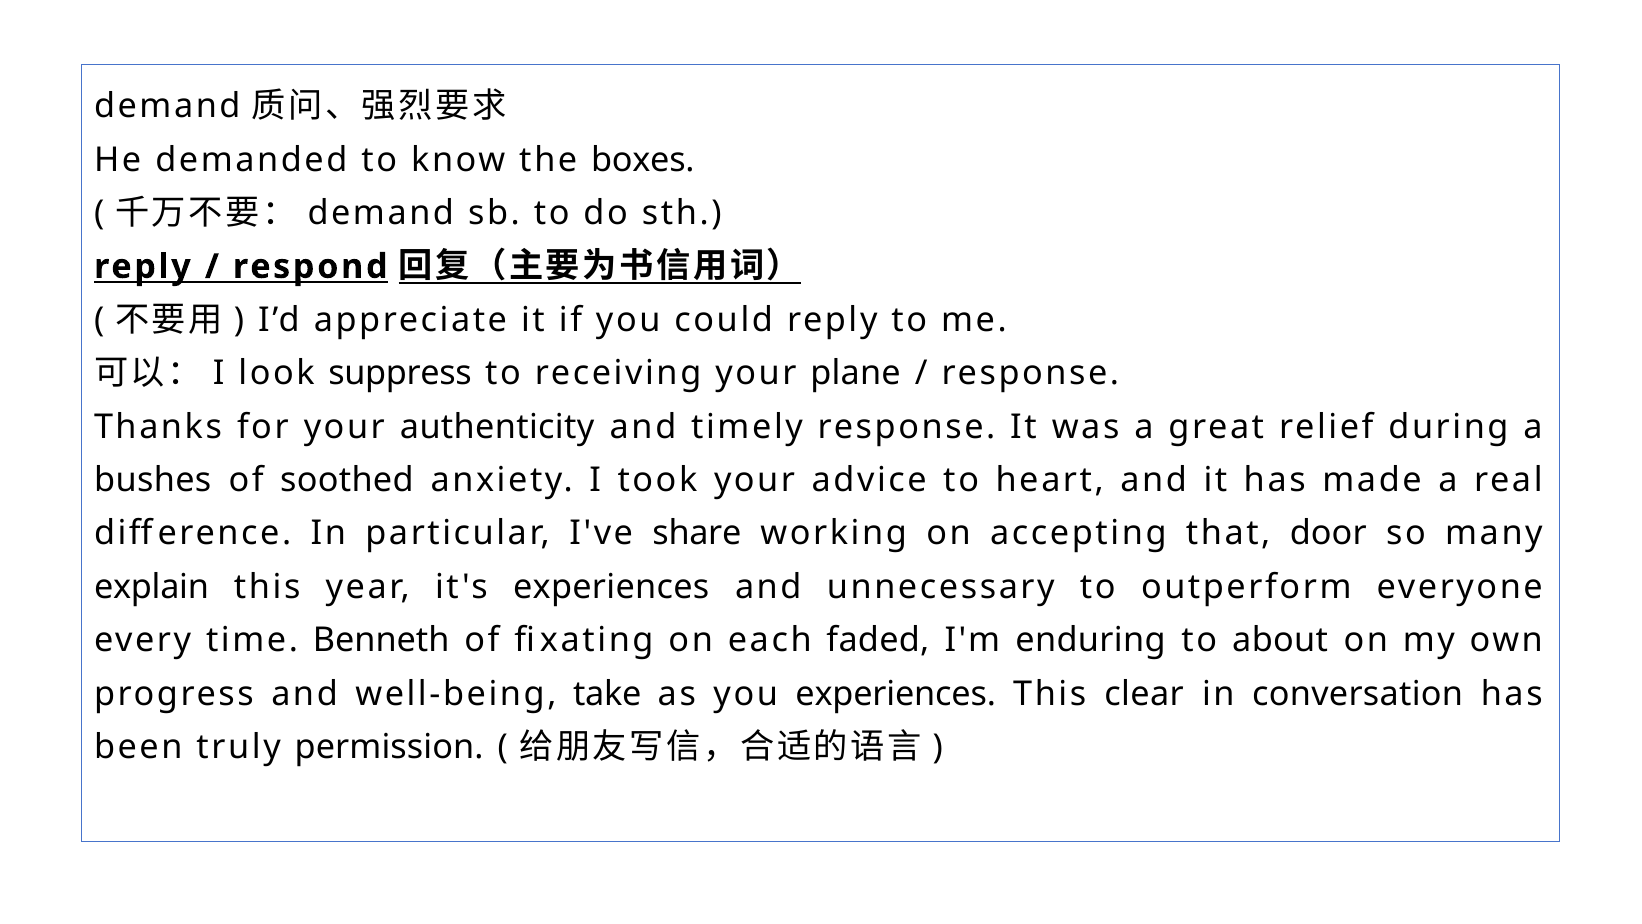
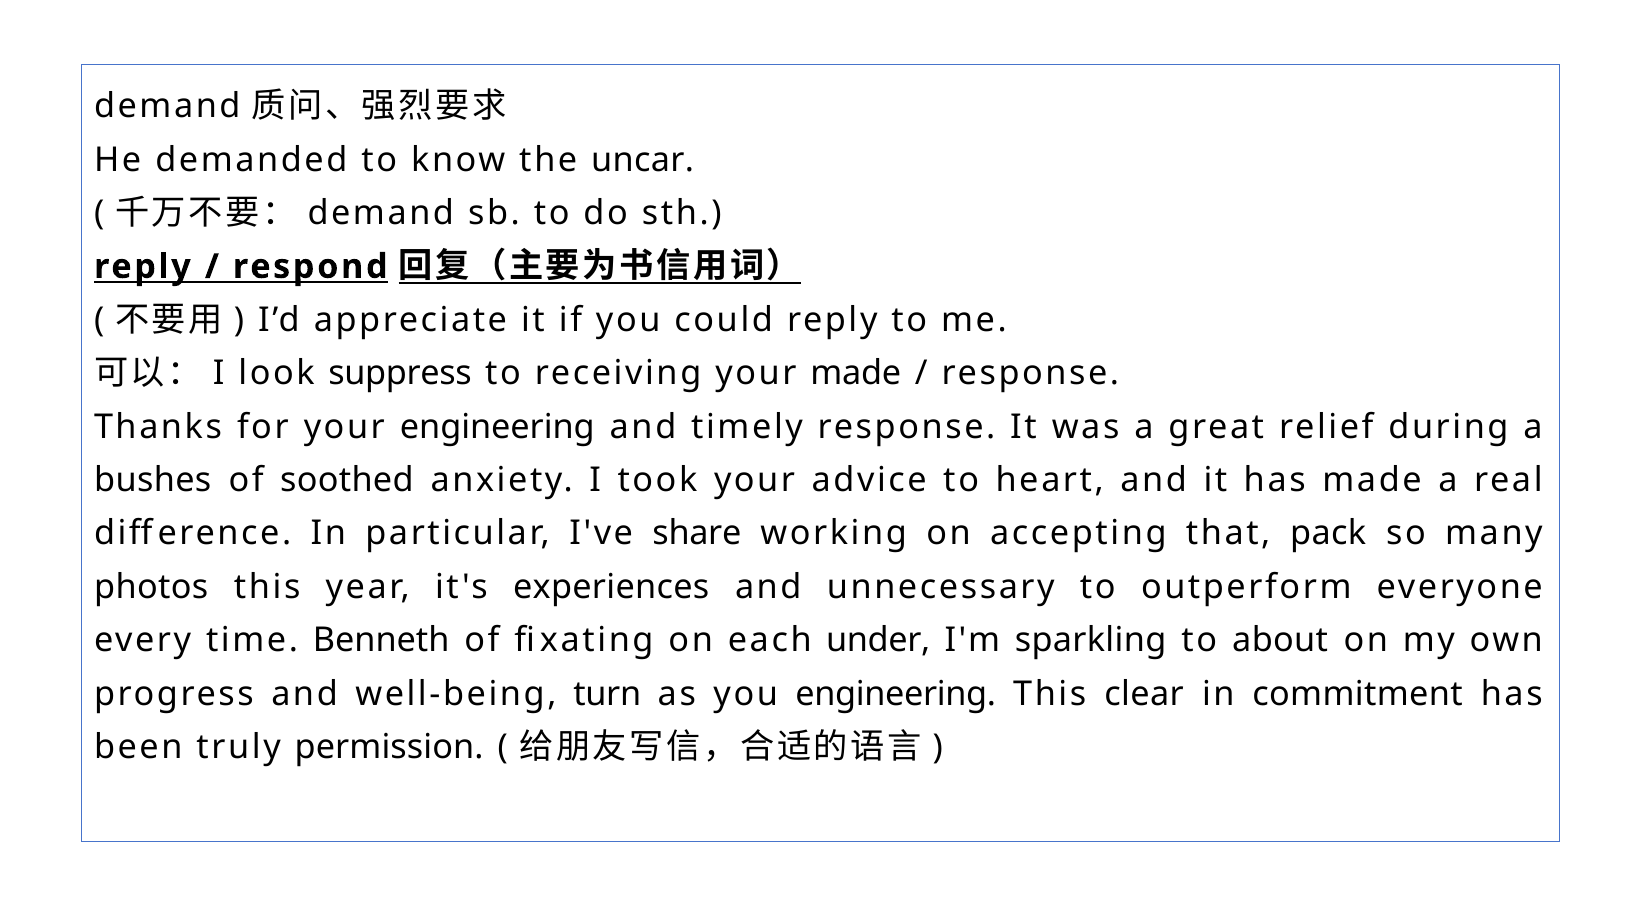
boxes: boxes -> uncar
your plane: plane -> made
your authenticity: authenticity -> engineering
door: door -> pack
explain: explain -> photos
faded: faded -> under
enduring: enduring -> sparkling
take: take -> turn
you experiences: experiences -> engineering
conversation: conversation -> commitment
